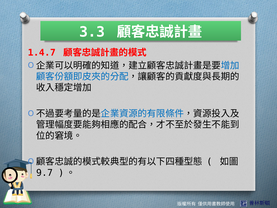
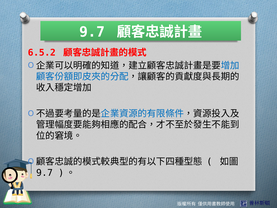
3.3 at (92, 32): 3.3 -> 9.7
1.4.7: 1.4.7 -> 6.5.2
